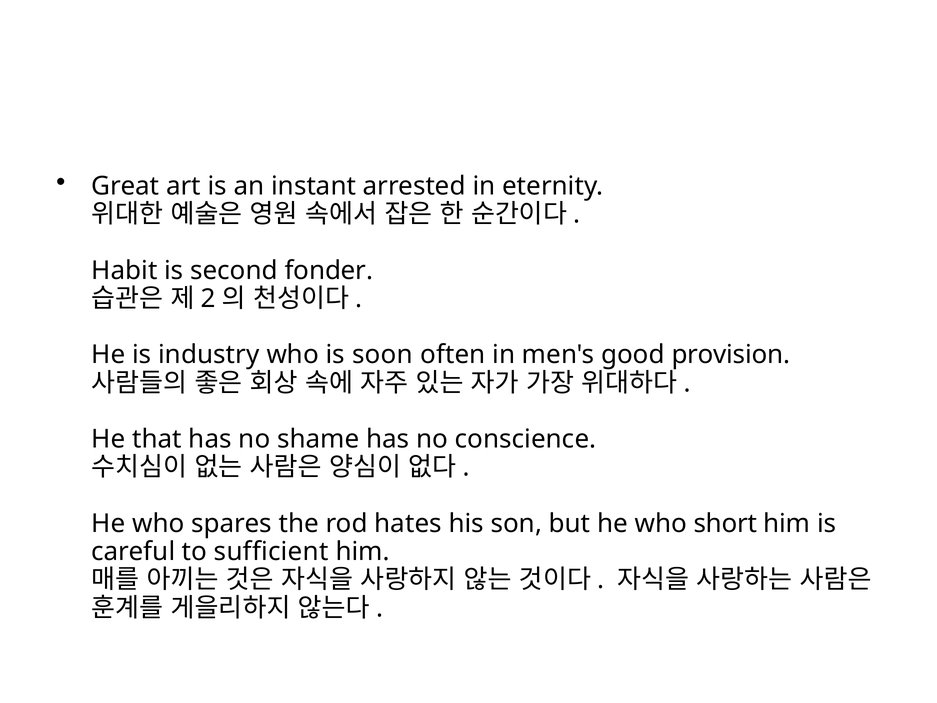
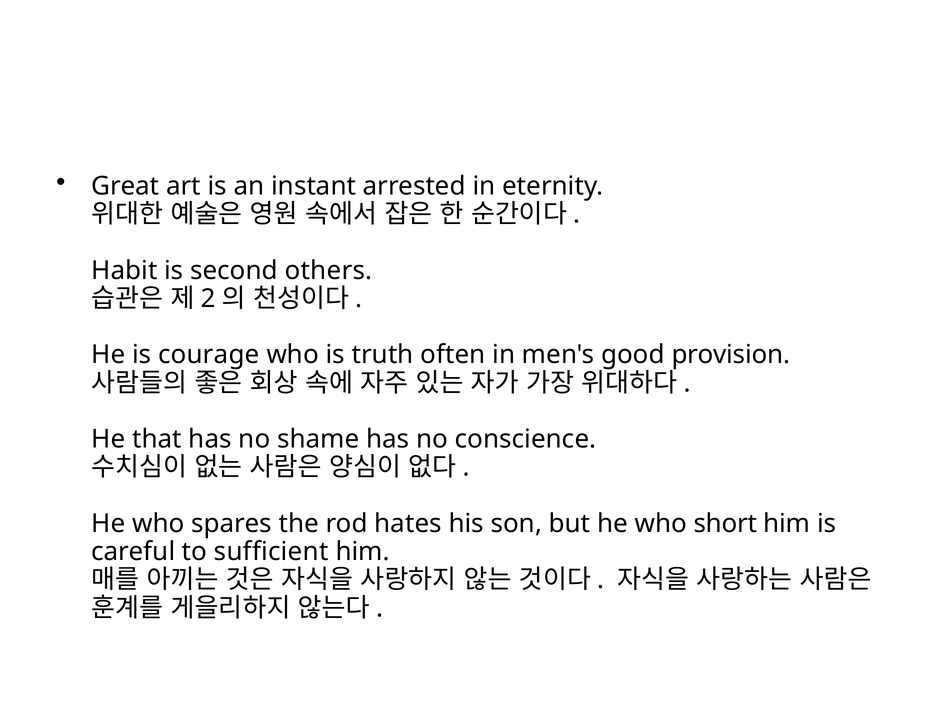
fonder: fonder -> others
industry: industry -> courage
soon: soon -> truth
